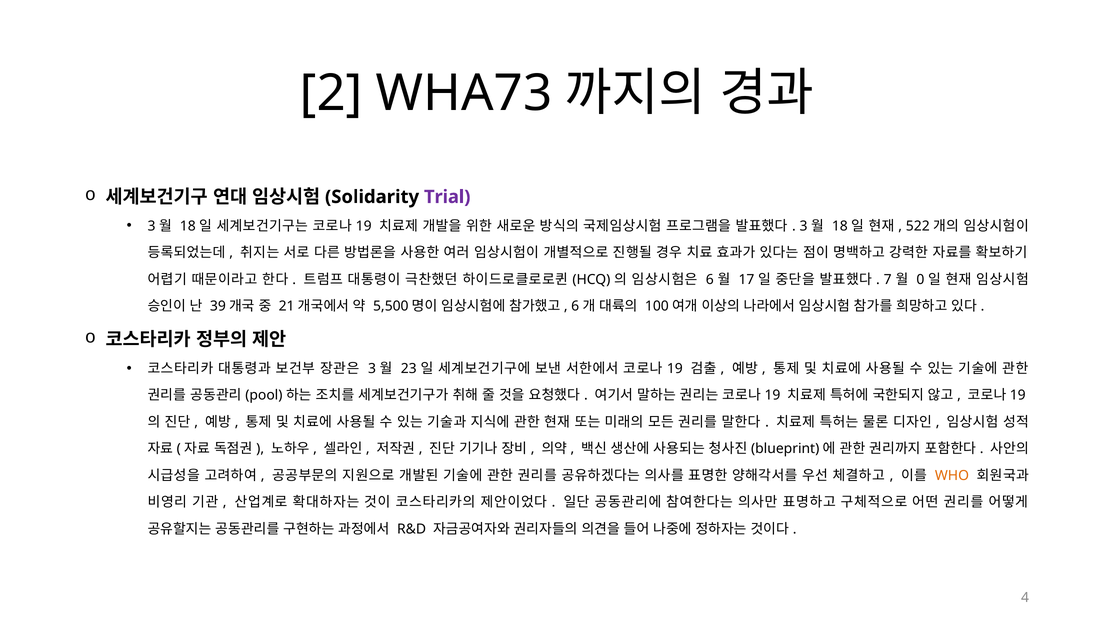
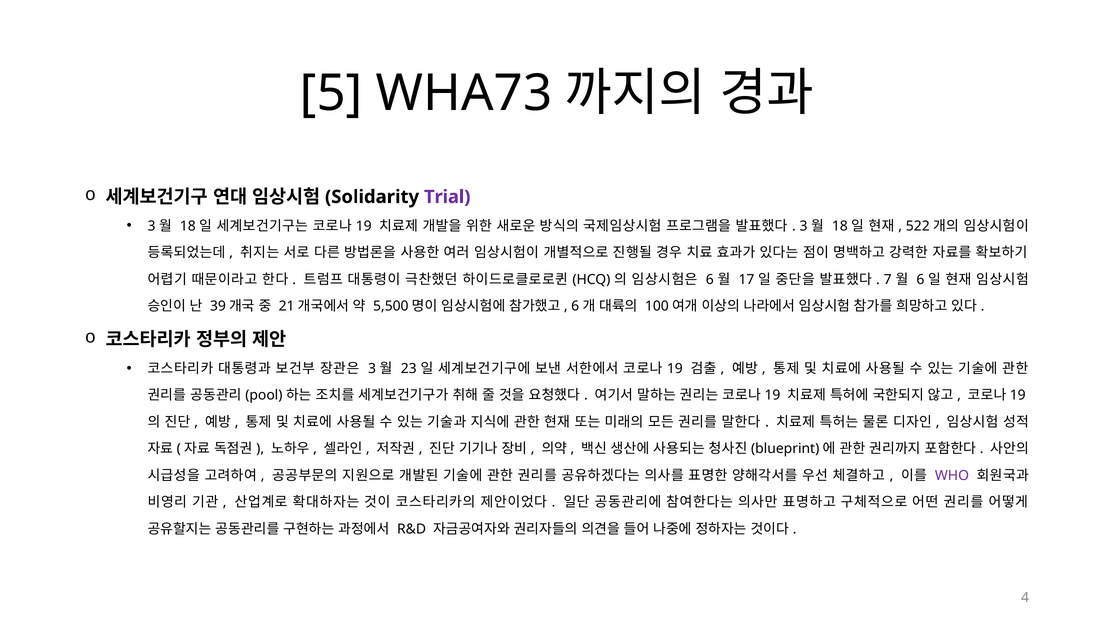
2: 2 -> 5
0 at (920, 279): 0 -> 6
WHO colour: orange -> purple
